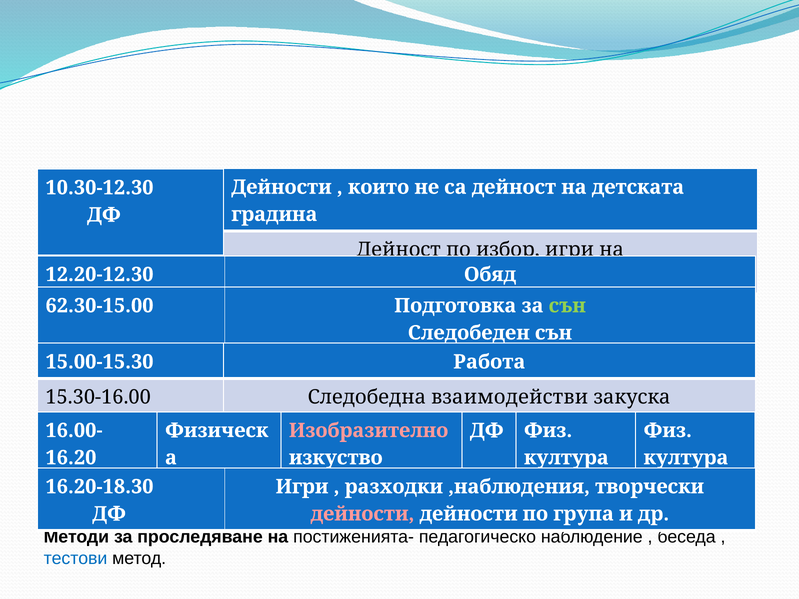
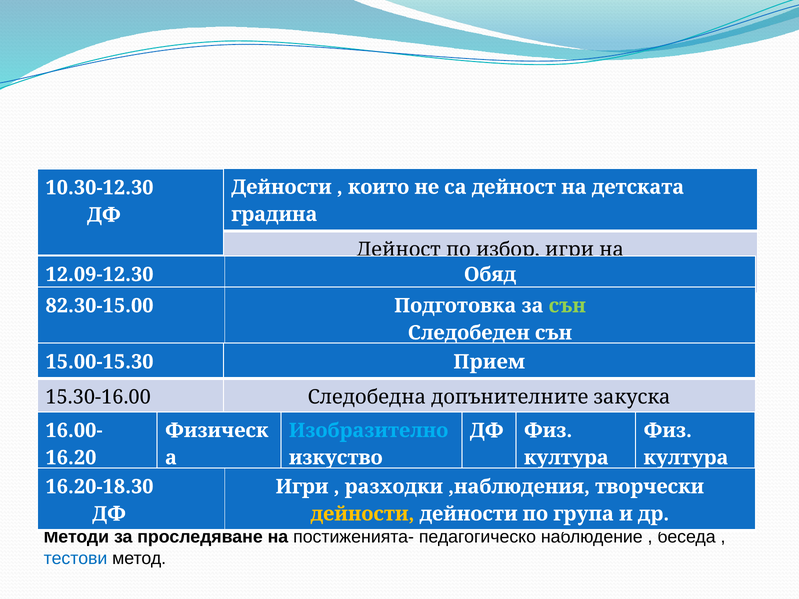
12.20-12.30: 12.20-12.30 -> 12.09-12.30
62.30-15.00: 62.30-15.00 -> 82.30-15.00
Работа: Работа -> Прием
взаимодействи: взаимодействи -> допънителните
Изобразително colour: pink -> light blue
дейности at (363, 514) colour: pink -> yellow
